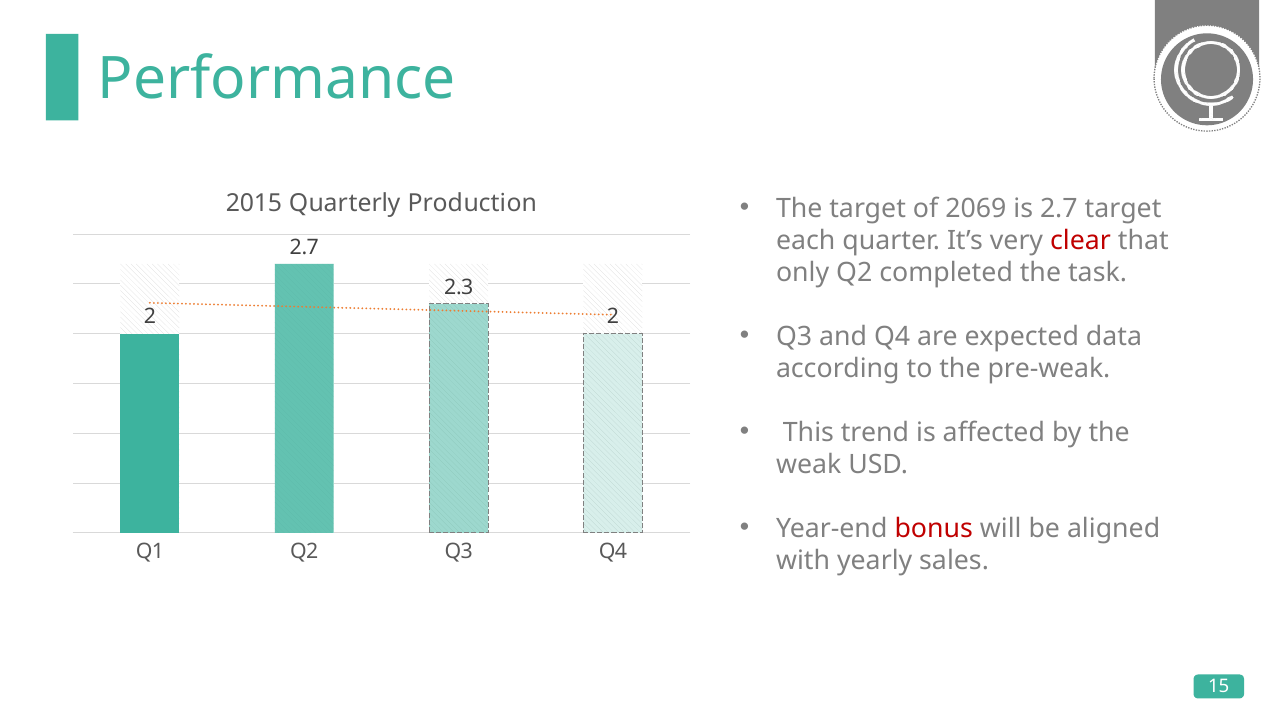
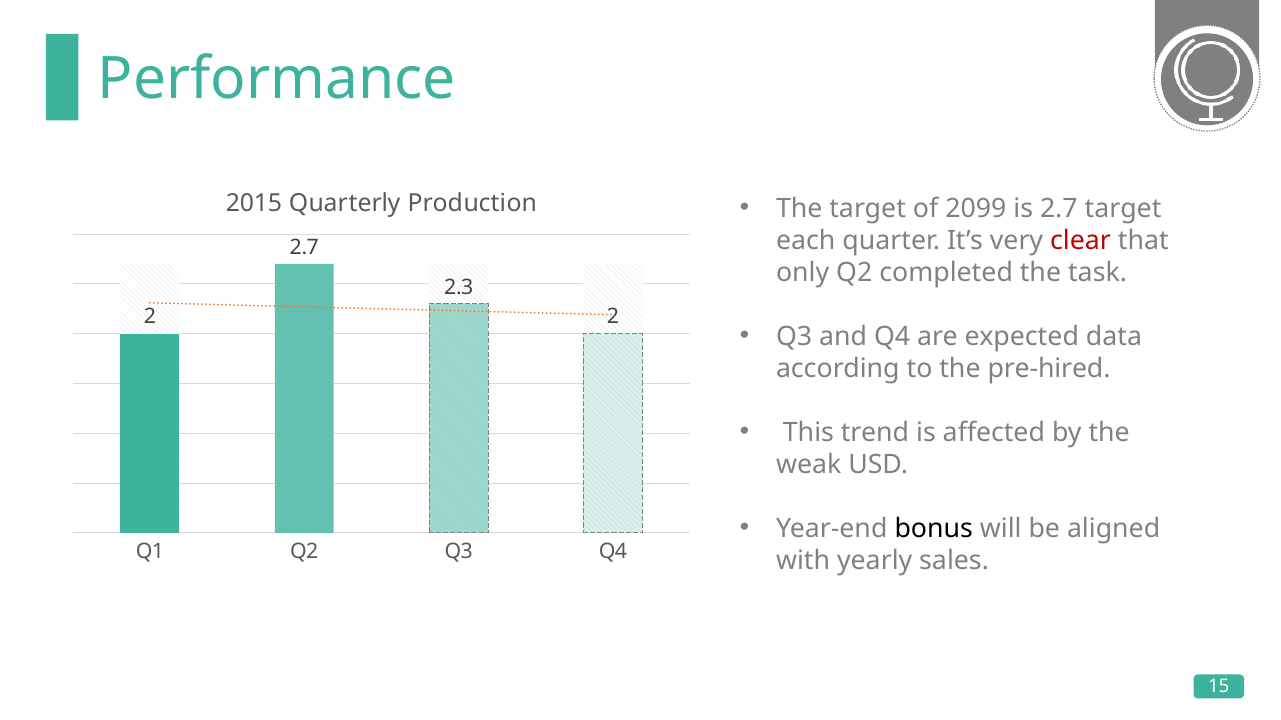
2069: 2069 -> 2099
pre-weak: pre-weak -> pre-hired
bonus colour: red -> black
